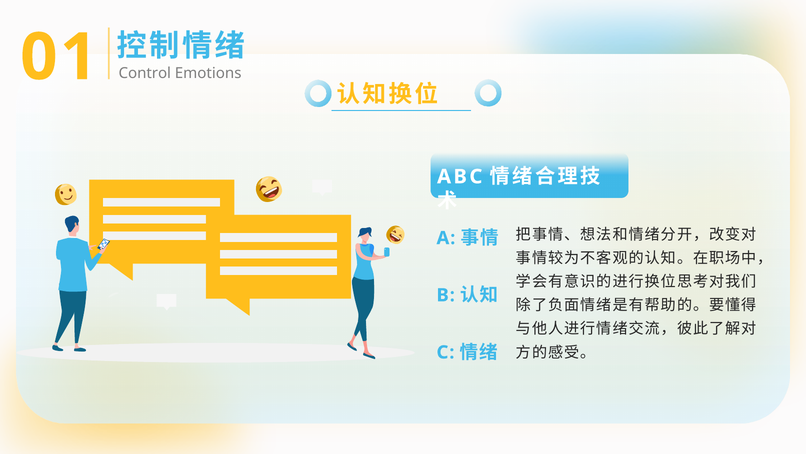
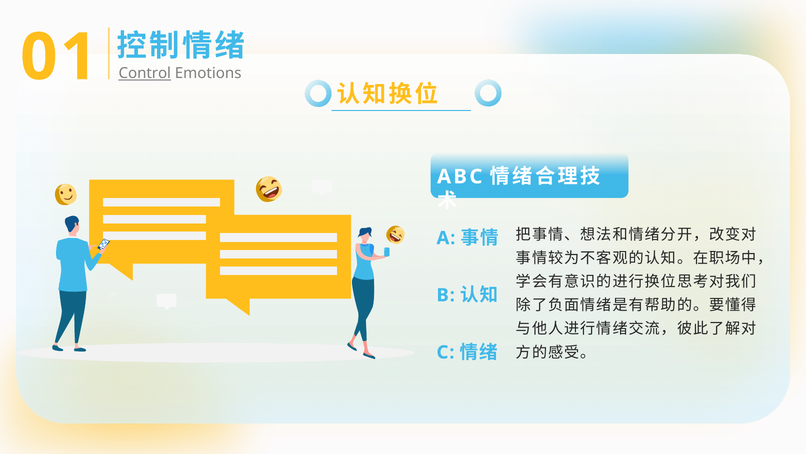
Control underline: none -> present
